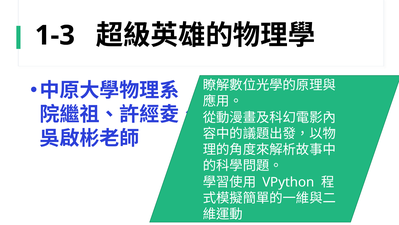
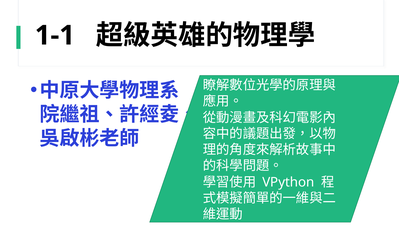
1-3: 1-3 -> 1-1
